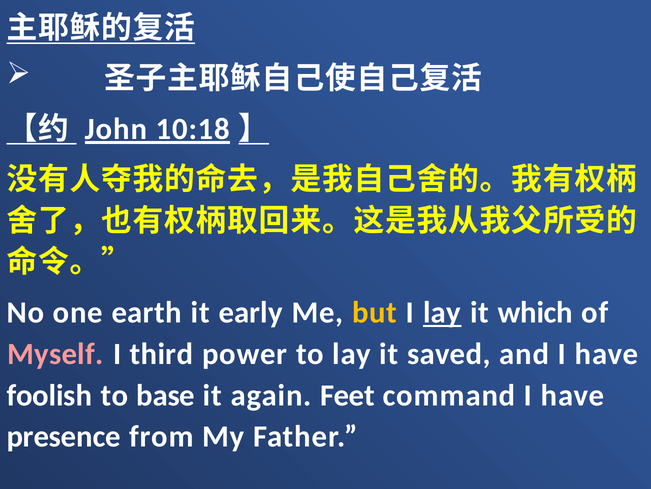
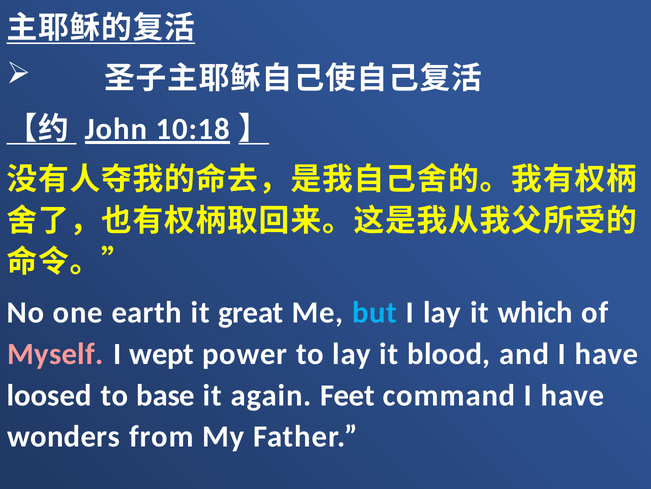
early: early -> great
but colour: yellow -> light blue
lay at (442, 312) underline: present -> none
third: third -> wept
saved: saved -> blood
foolish: foolish -> loosed
presence: presence -> wonders
